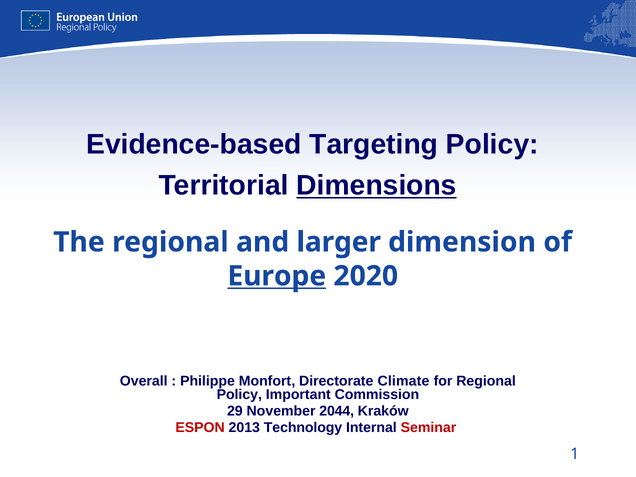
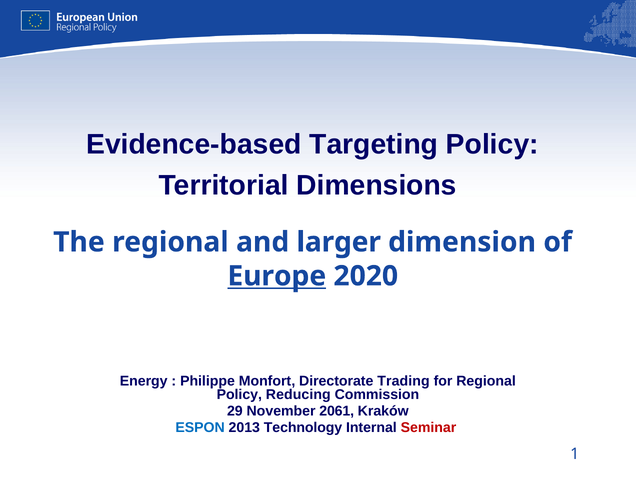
Dimensions underline: present -> none
Overall: Overall -> Energy
Climate: Climate -> Trading
Important: Important -> Reducing
2044: 2044 -> 2061
ESPON colour: red -> blue
